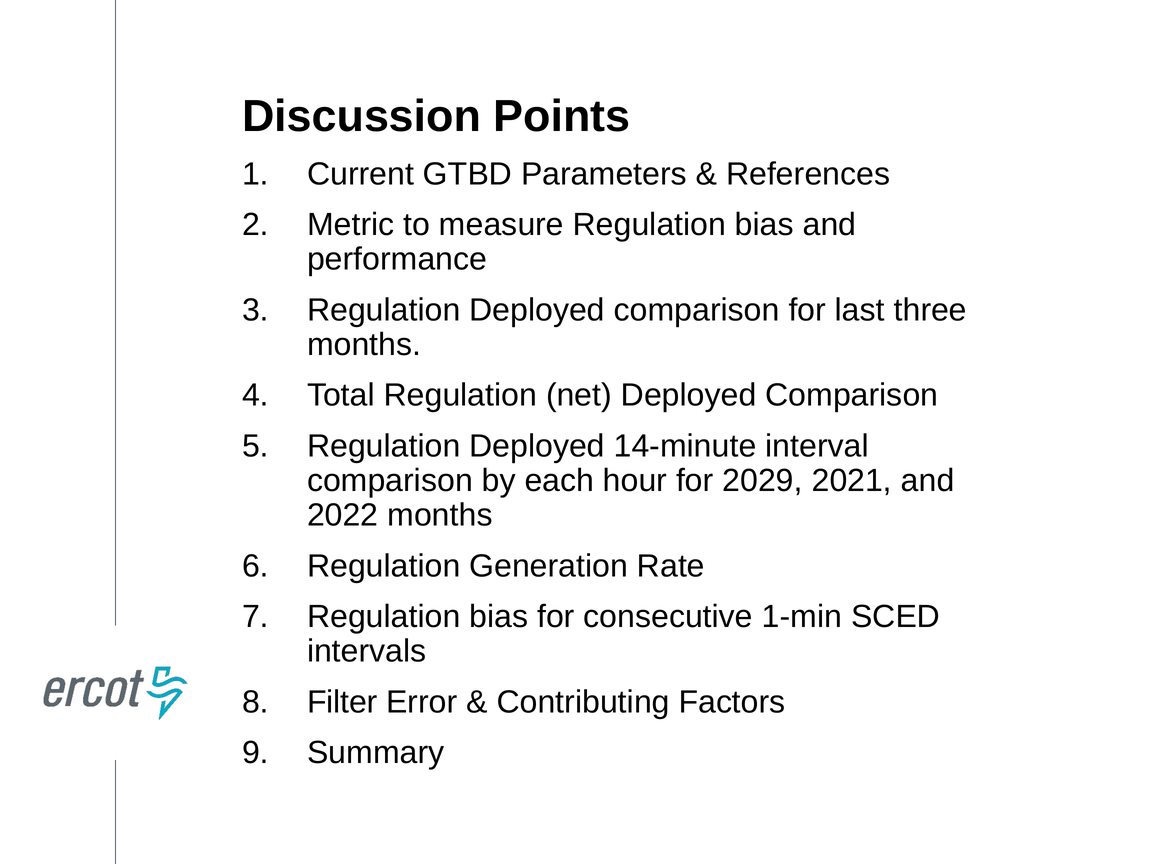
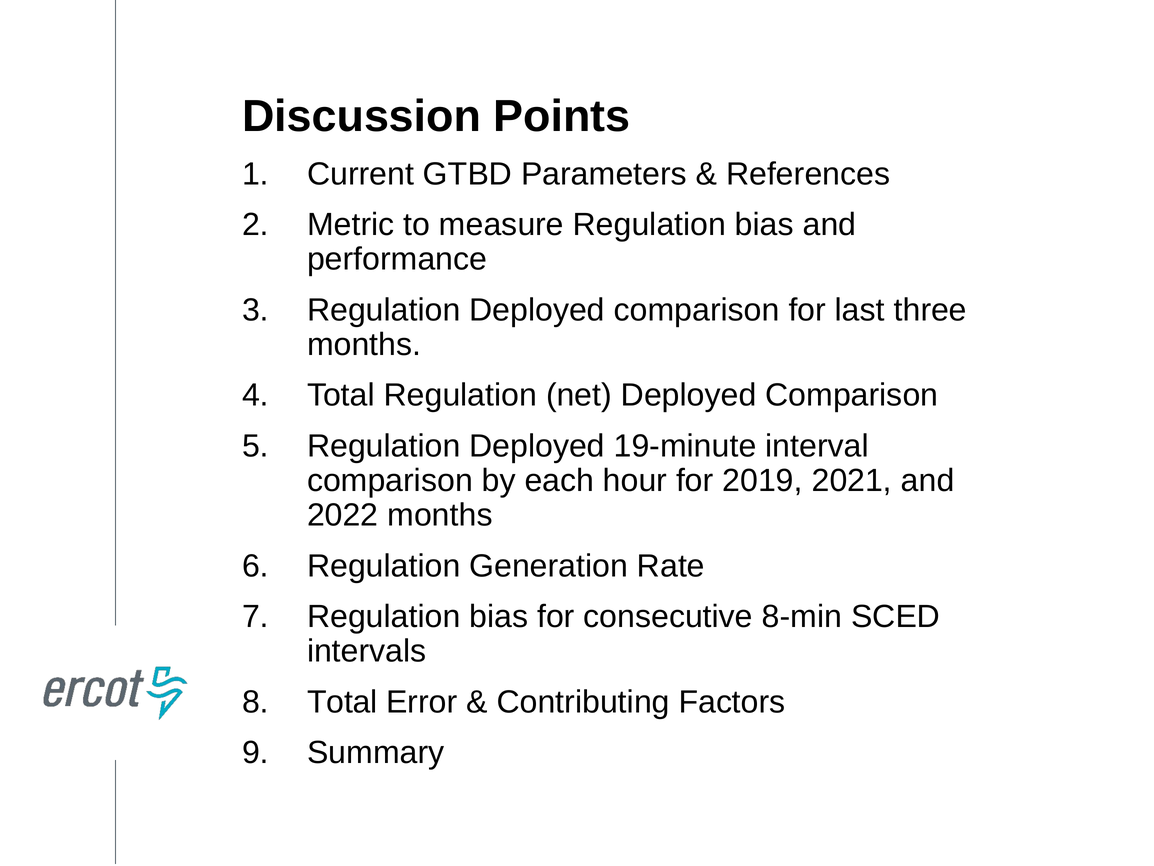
14-minute: 14-minute -> 19-minute
2029: 2029 -> 2019
1-min: 1-min -> 8-min
Filter at (342, 702): Filter -> Total
